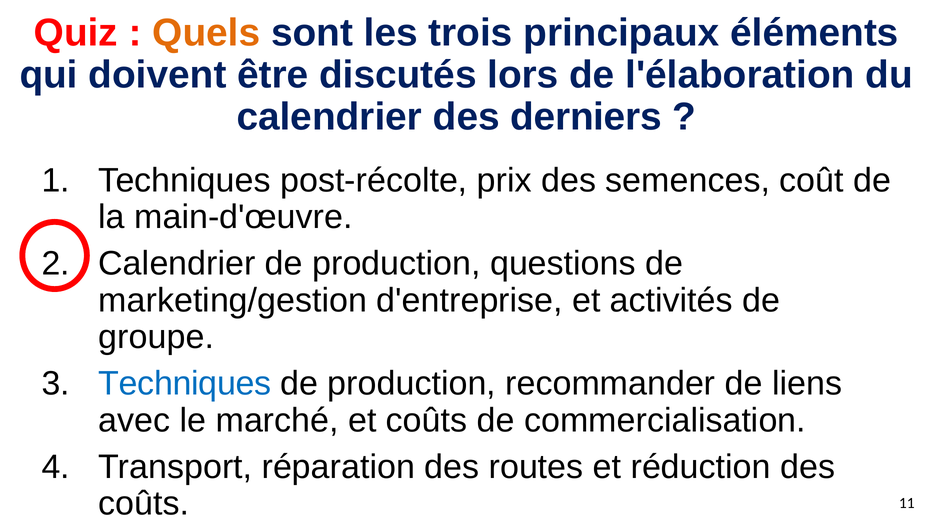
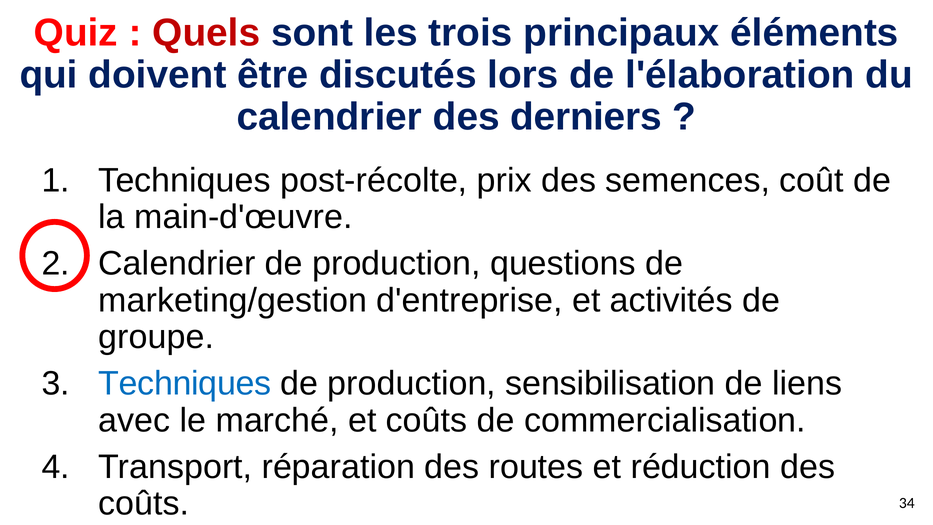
Quels colour: orange -> red
recommander: recommander -> sensibilisation
11: 11 -> 34
